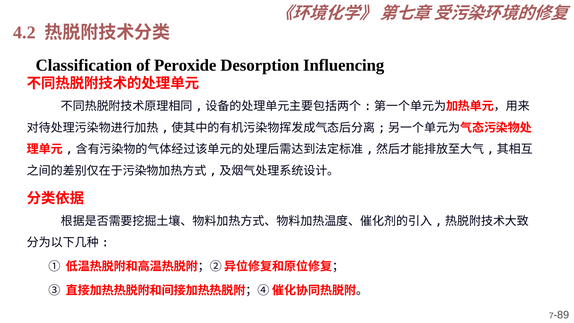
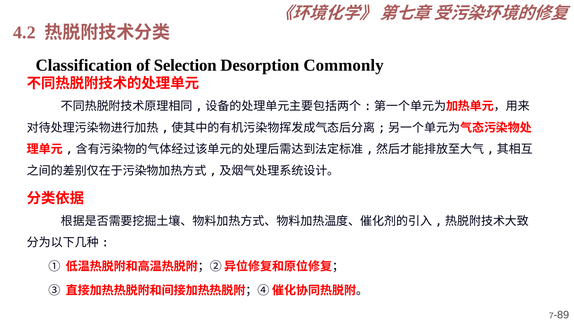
Peroxide: Peroxide -> Selection
Influencing: Influencing -> Commonly
